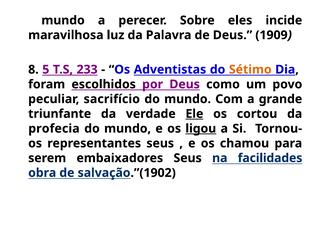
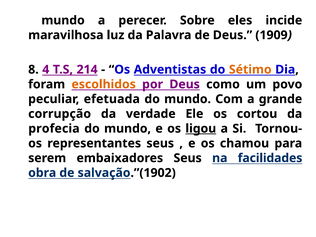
5: 5 -> 4
233: 233 -> 214
escolhidos colour: black -> orange
sacrifício: sacrifício -> efetuada
triunfante: triunfante -> corrupção
Ele underline: present -> none
